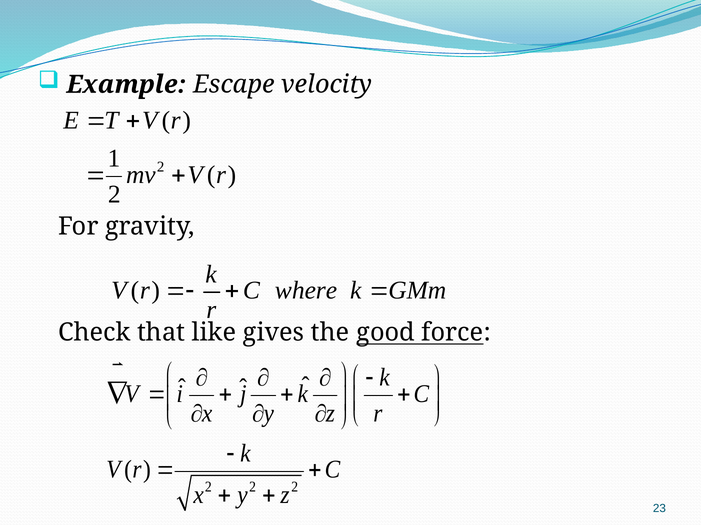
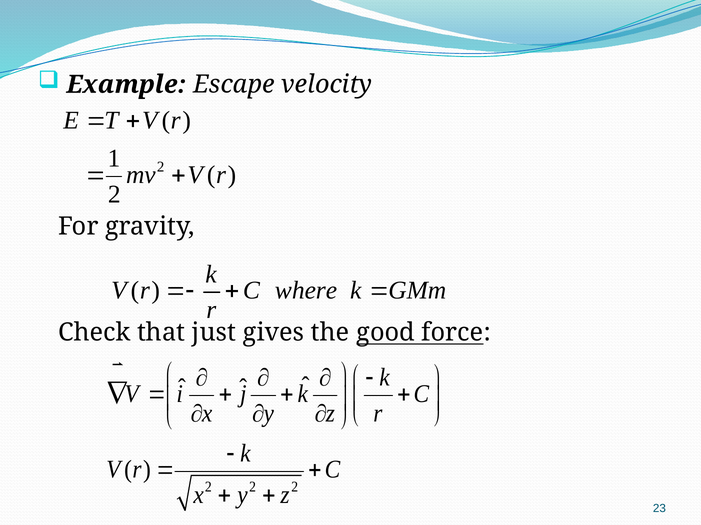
like: like -> just
